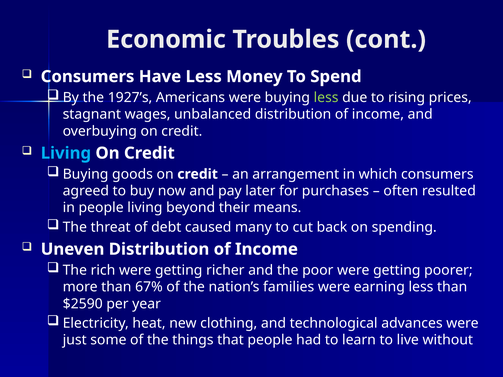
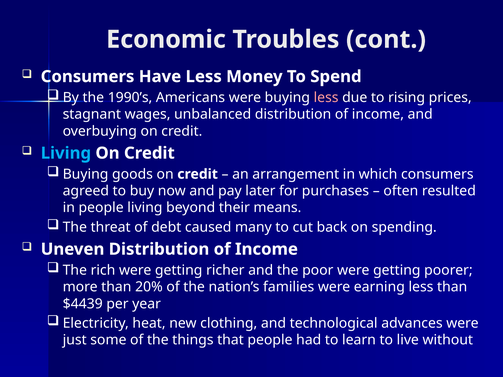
1927’s: 1927’s -> 1990’s
less at (326, 98) colour: light green -> pink
67%: 67% -> 20%
$2590: $2590 -> $4439
